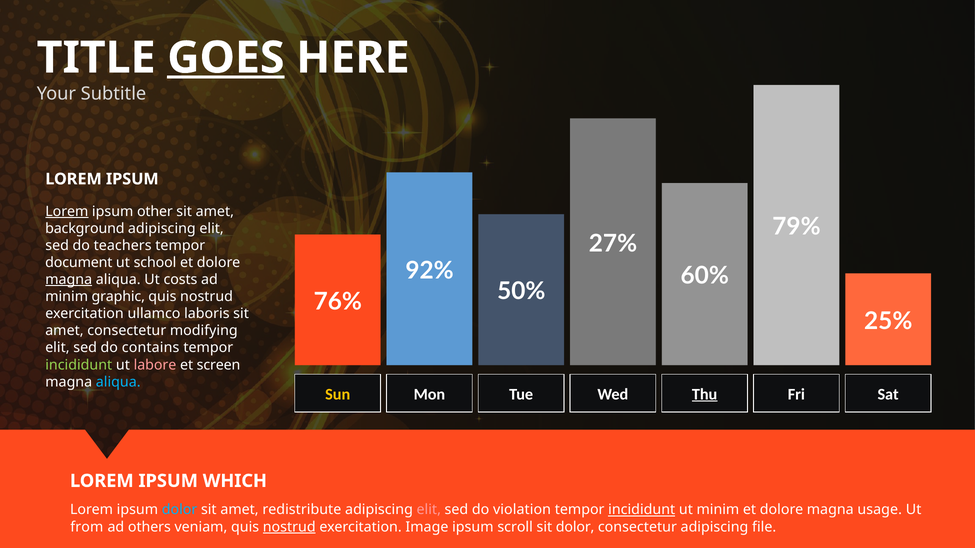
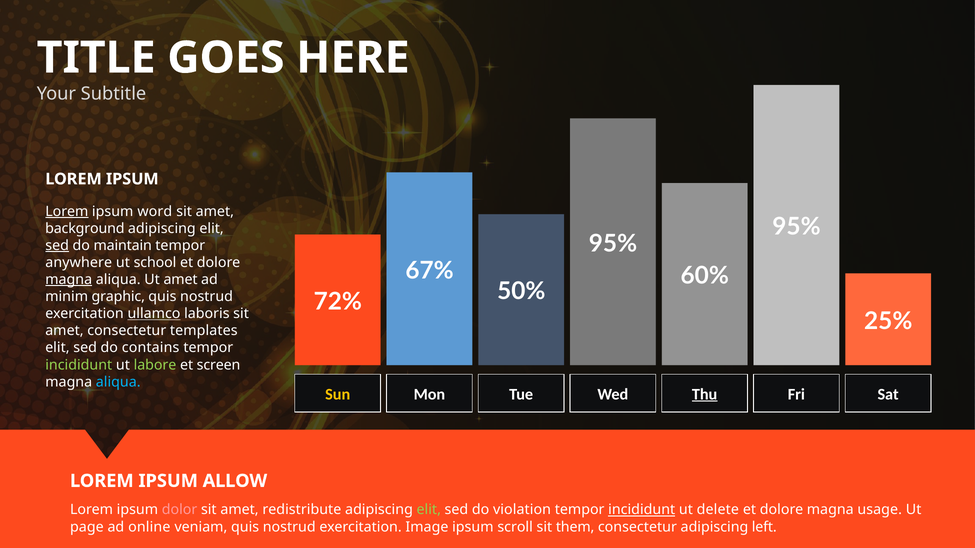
GOES underline: present -> none
other: other -> word
79% at (796, 227): 79% -> 95%
27% at (613, 244): 27% -> 95%
sed at (57, 246) underline: none -> present
teachers: teachers -> maintain
document: document -> anywhere
92%: 92% -> 67%
Ut costs: costs -> amet
76%: 76% -> 72%
ullamco underline: none -> present
modifying: modifying -> templates
labore colour: pink -> light green
WHICH: WHICH -> ALLOW
dolor at (180, 510) colour: light blue -> pink
elit at (429, 510) colour: pink -> light green
ut minim: minim -> delete
from: from -> page
others: others -> online
nostrud at (289, 527) underline: present -> none
sit dolor: dolor -> them
file: file -> left
